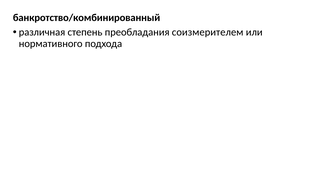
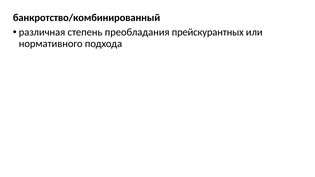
соизмерителем: соизмерителем -> прейскурантных
